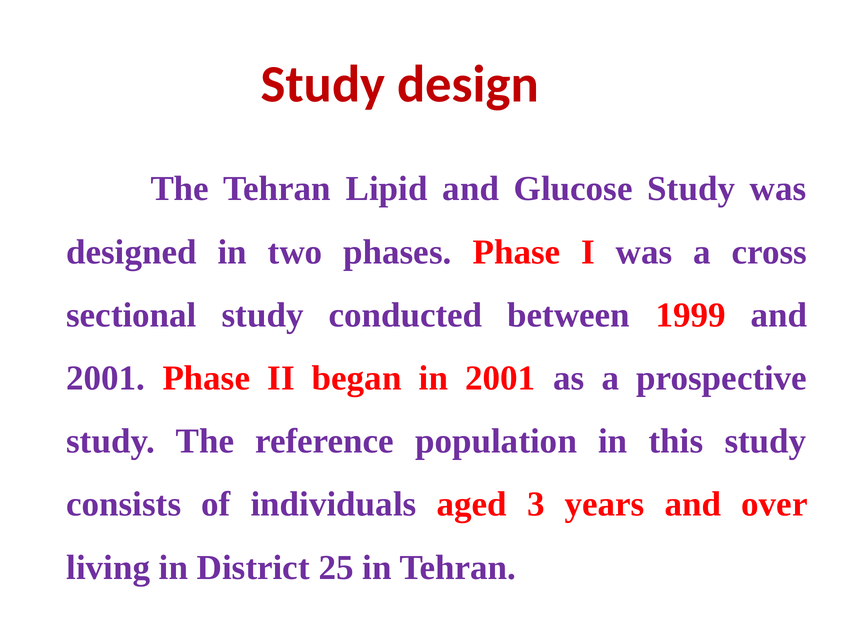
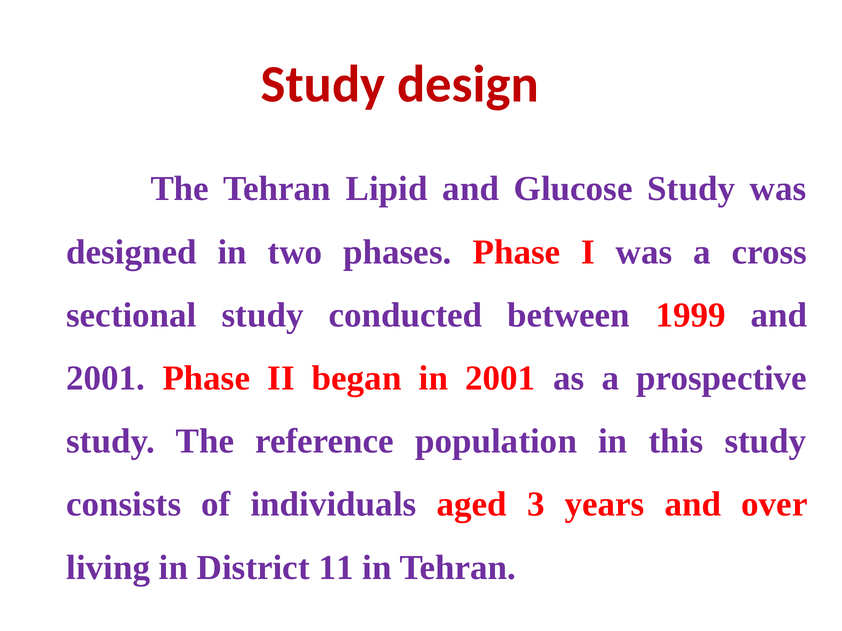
25: 25 -> 11
